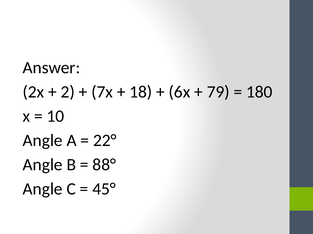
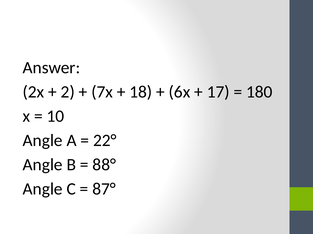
79: 79 -> 17
45°: 45° -> 87°
